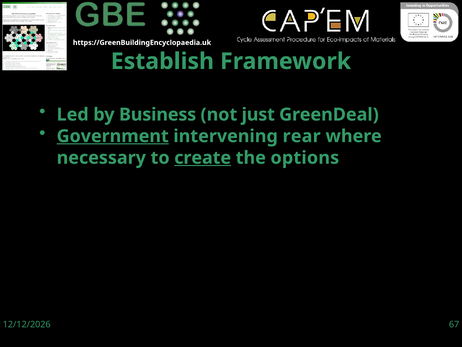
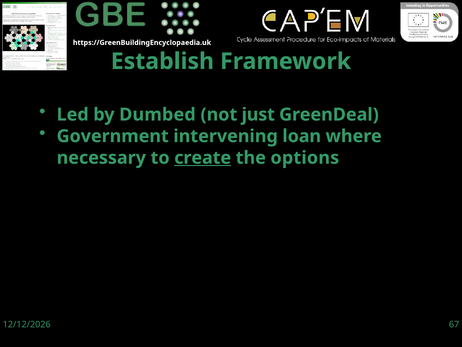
Business: Business -> Dumbed
Government underline: present -> none
rear: rear -> loan
